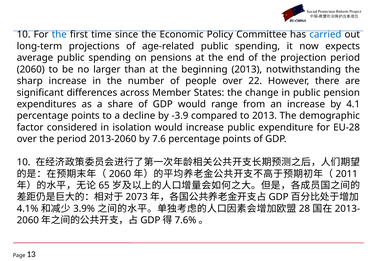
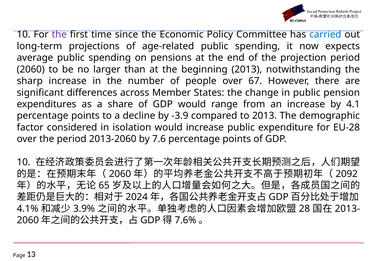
the at (59, 35) colour: blue -> purple
22: 22 -> 67
2011: 2011 -> 2092
2073: 2073 -> 2024
